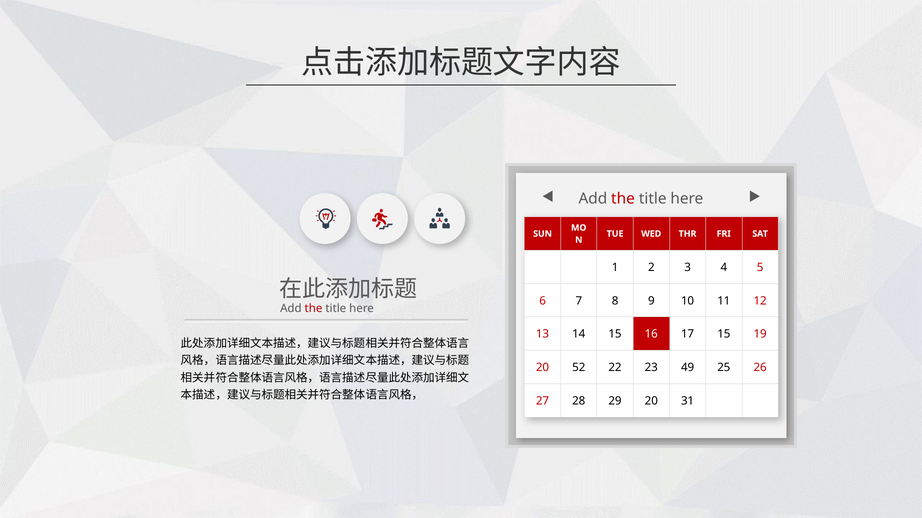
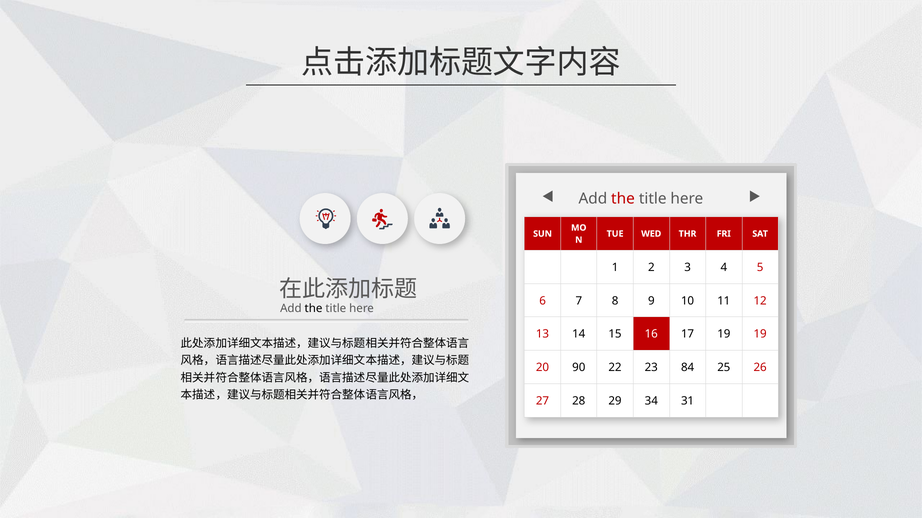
the at (314, 309) colour: red -> black
17 15: 15 -> 19
52: 52 -> 90
49: 49 -> 84
29 20: 20 -> 34
